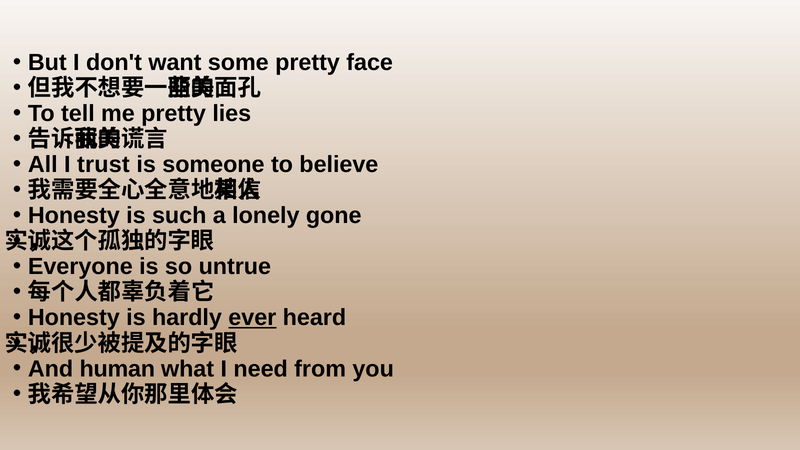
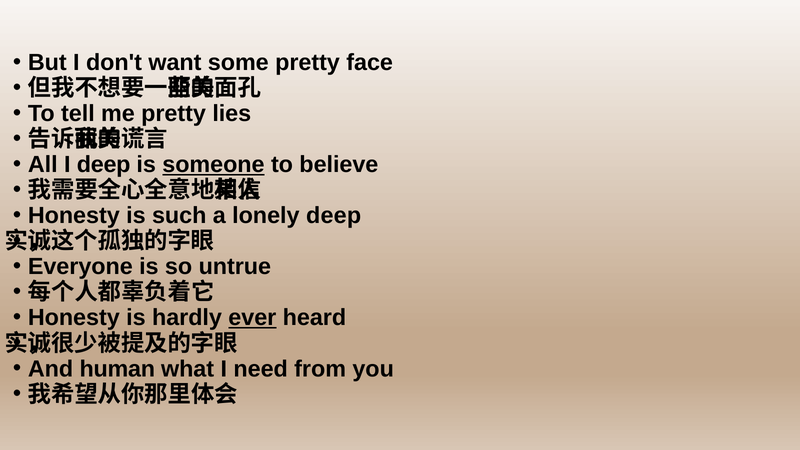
I trust: trust -> deep
someone underline: none -> present
lonely gone: gone -> deep
